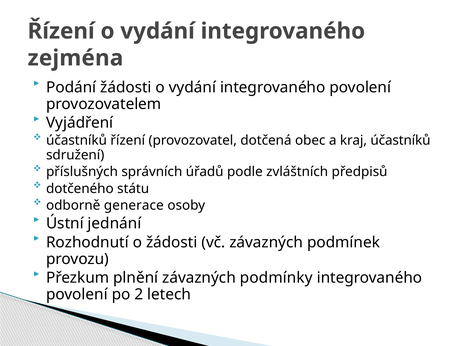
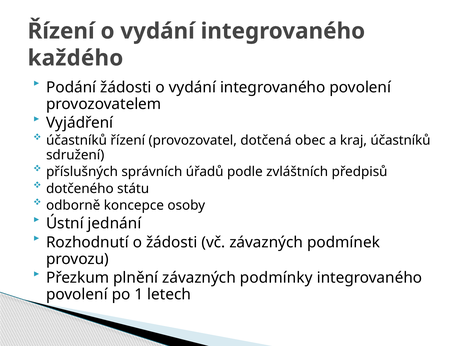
zejména: zejména -> každého
generace: generace -> koncepce
2: 2 -> 1
